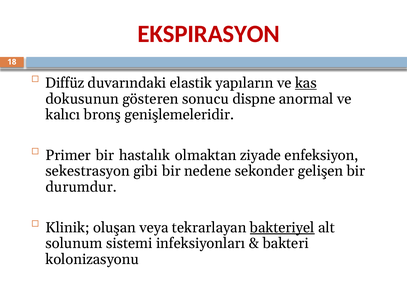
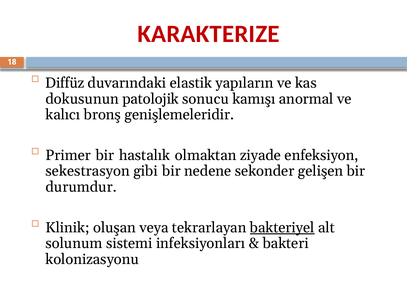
EKSPIRASYON: EKSPIRASYON -> KARAKTERIZE
kas underline: present -> none
gösteren: gösteren -> patolojik
dispne: dispne -> kamışı
